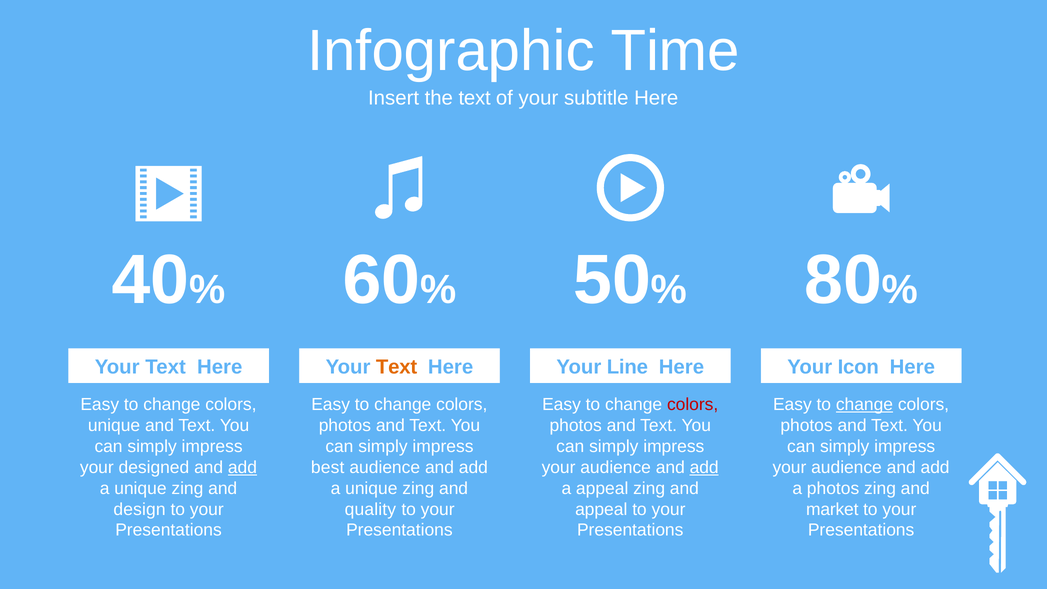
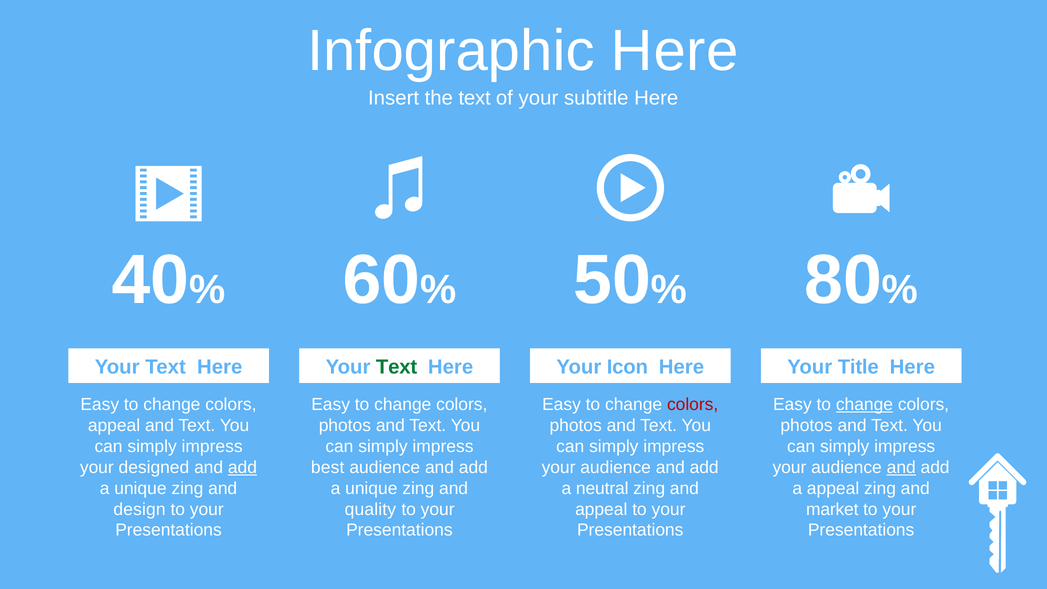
Infographic Time: Time -> Here
Text at (397, 367) colour: orange -> green
Line: Line -> Icon
Icon: Icon -> Title
unique at (114, 425): unique -> appeal
add at (704, 467) underline: present -> none
and at (901, 467) underline: none -> present
a appeal: appeal -> neutral
a photos: photos -> appeal
